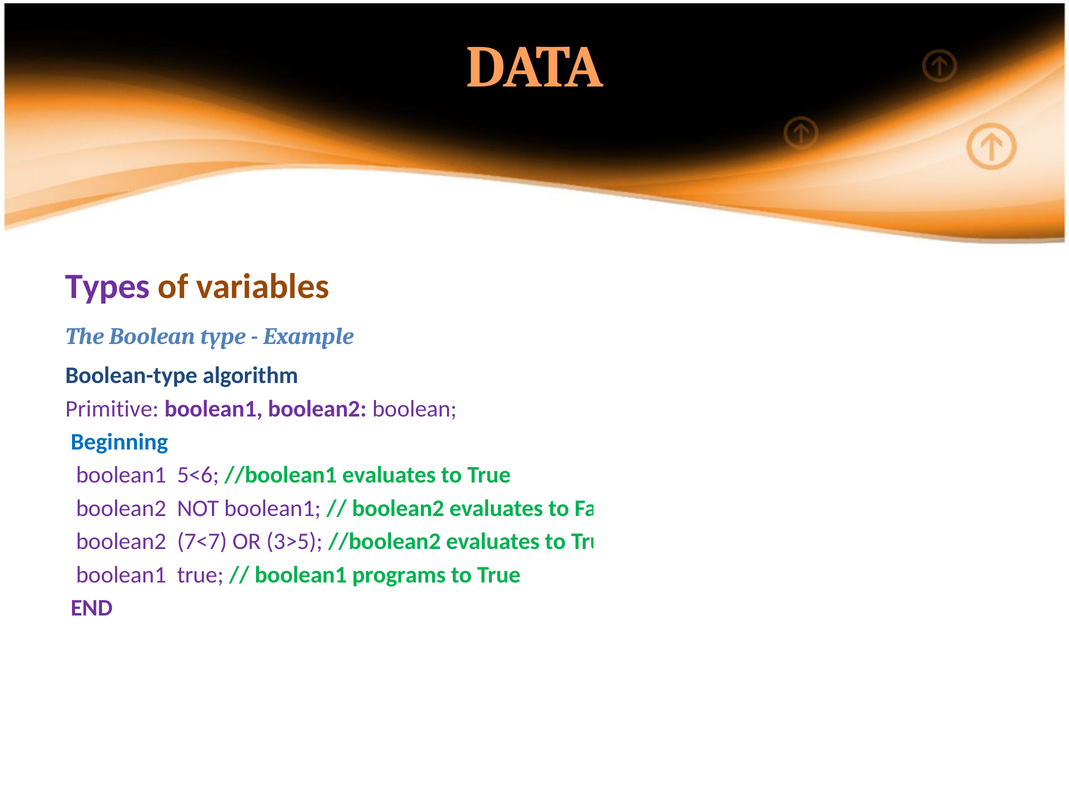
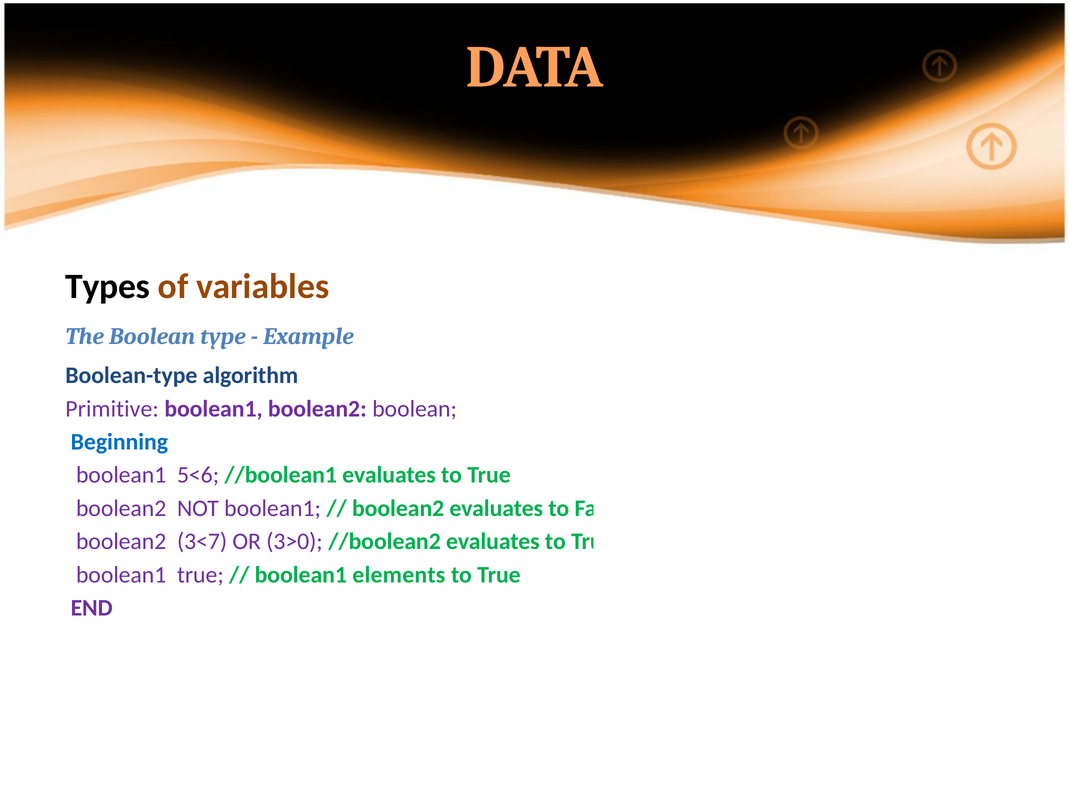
Types colour: purple -> black
7<7: 7<7 -> 3<7
3>5: 3>5 -> 3>0
programs: programs -> elements
